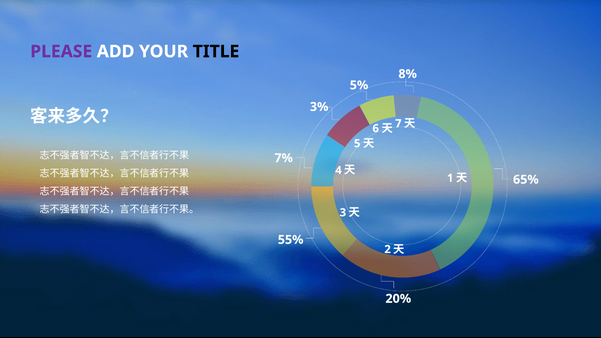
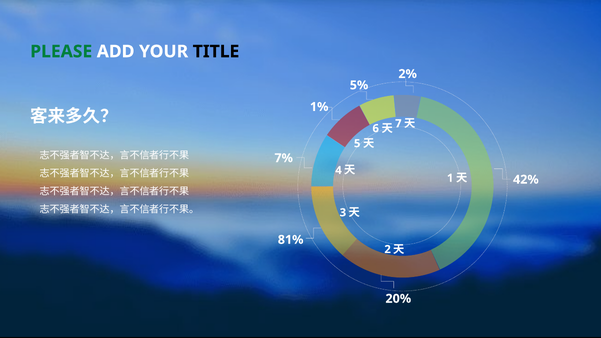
PLEASE colour: purple -> green
8%: 8% -> 2%
3%: 3% -> 1%
65%: 65% -> 42%
55%: 55% -> 81%
